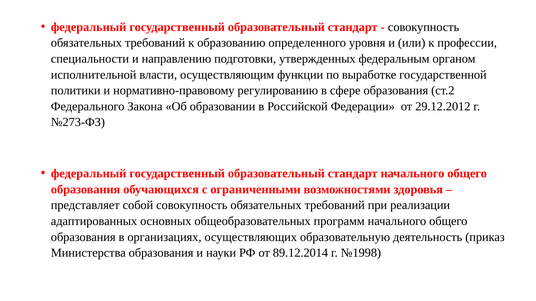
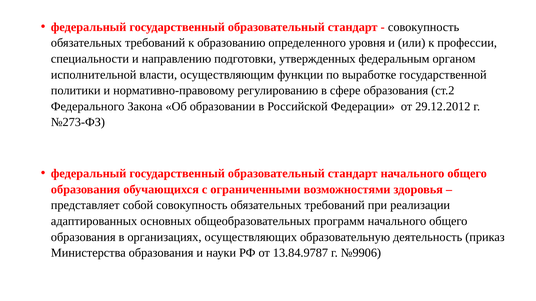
89.12.2014: 89.12.2014 -> 13.84.9787
№1998: №1998 -> №9906
